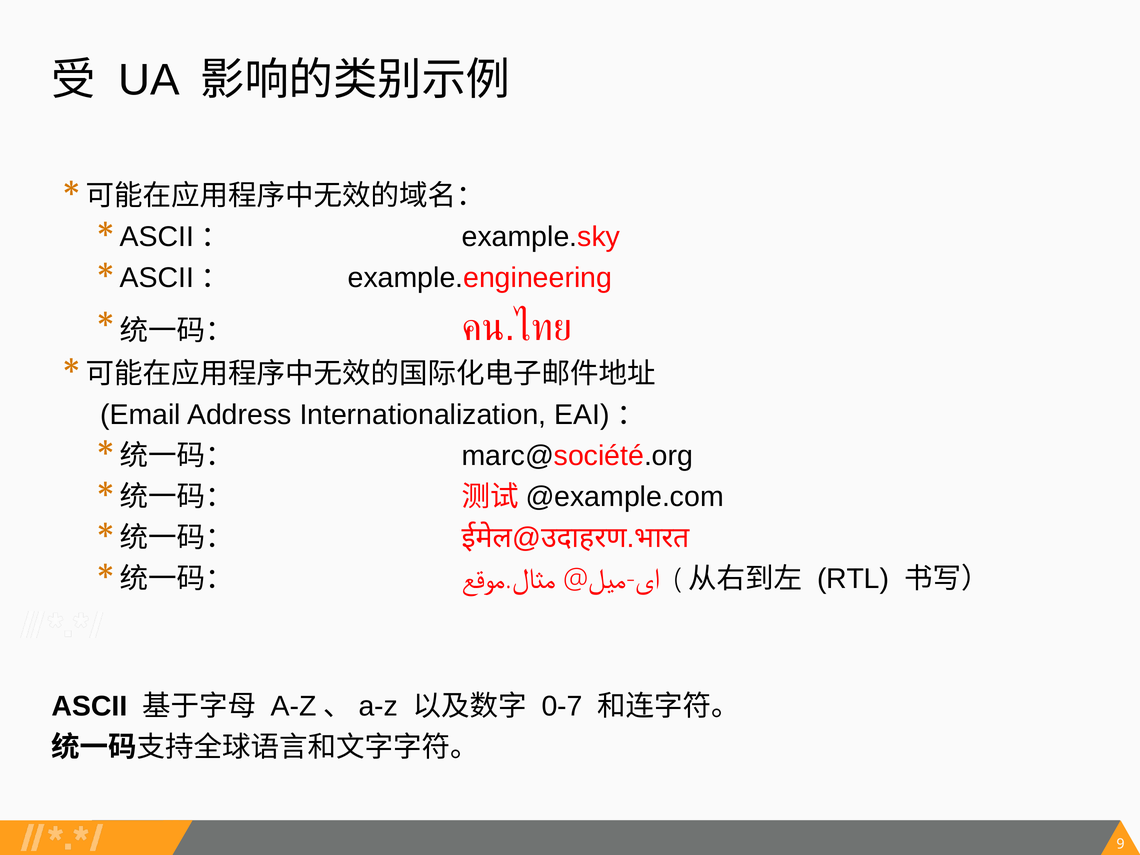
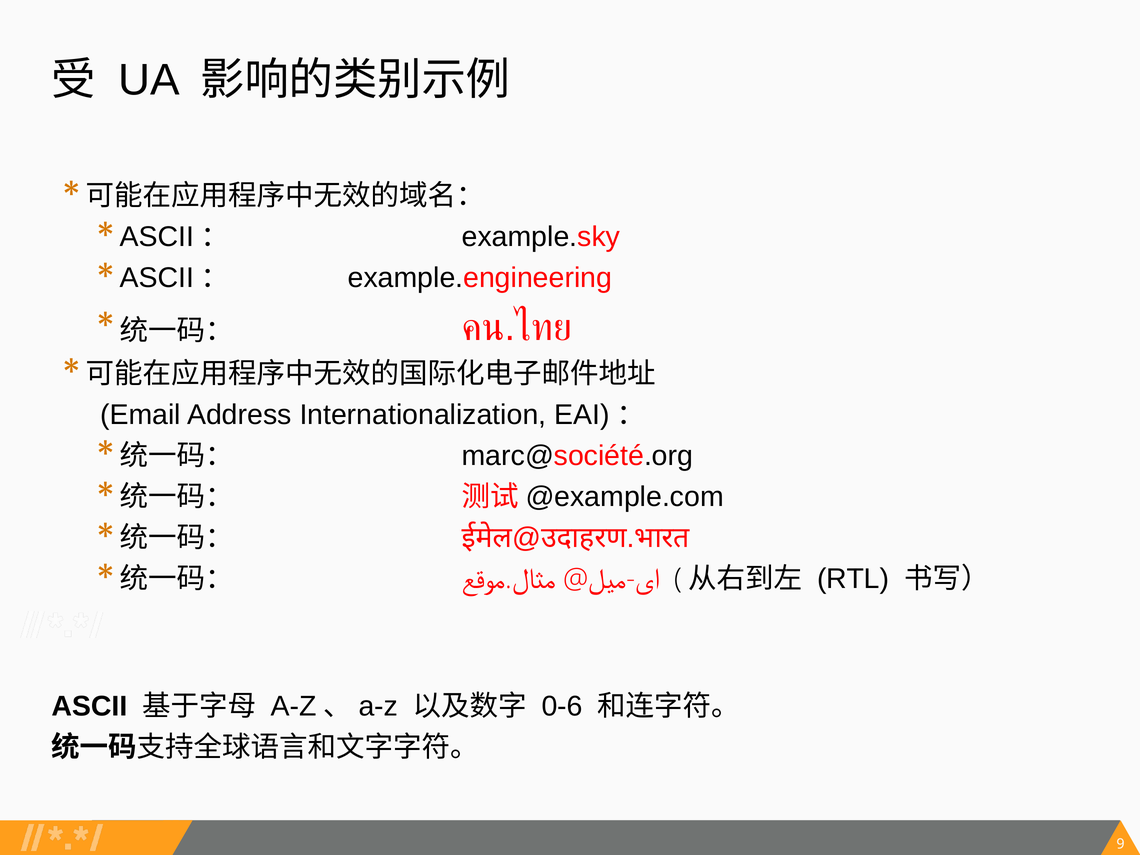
0-7: 0-7 -> 0-6
